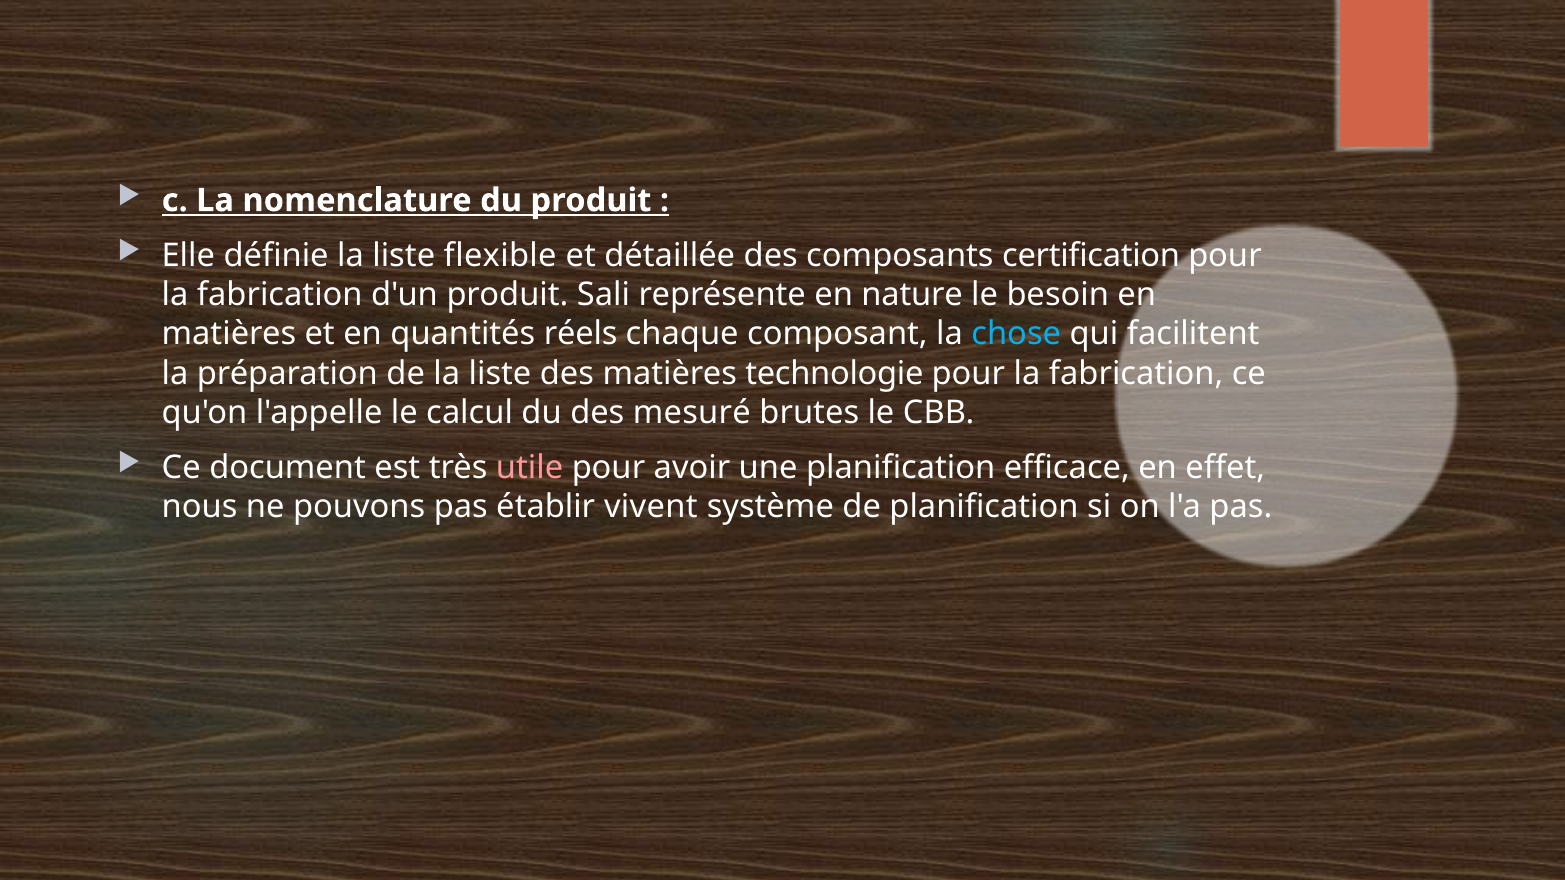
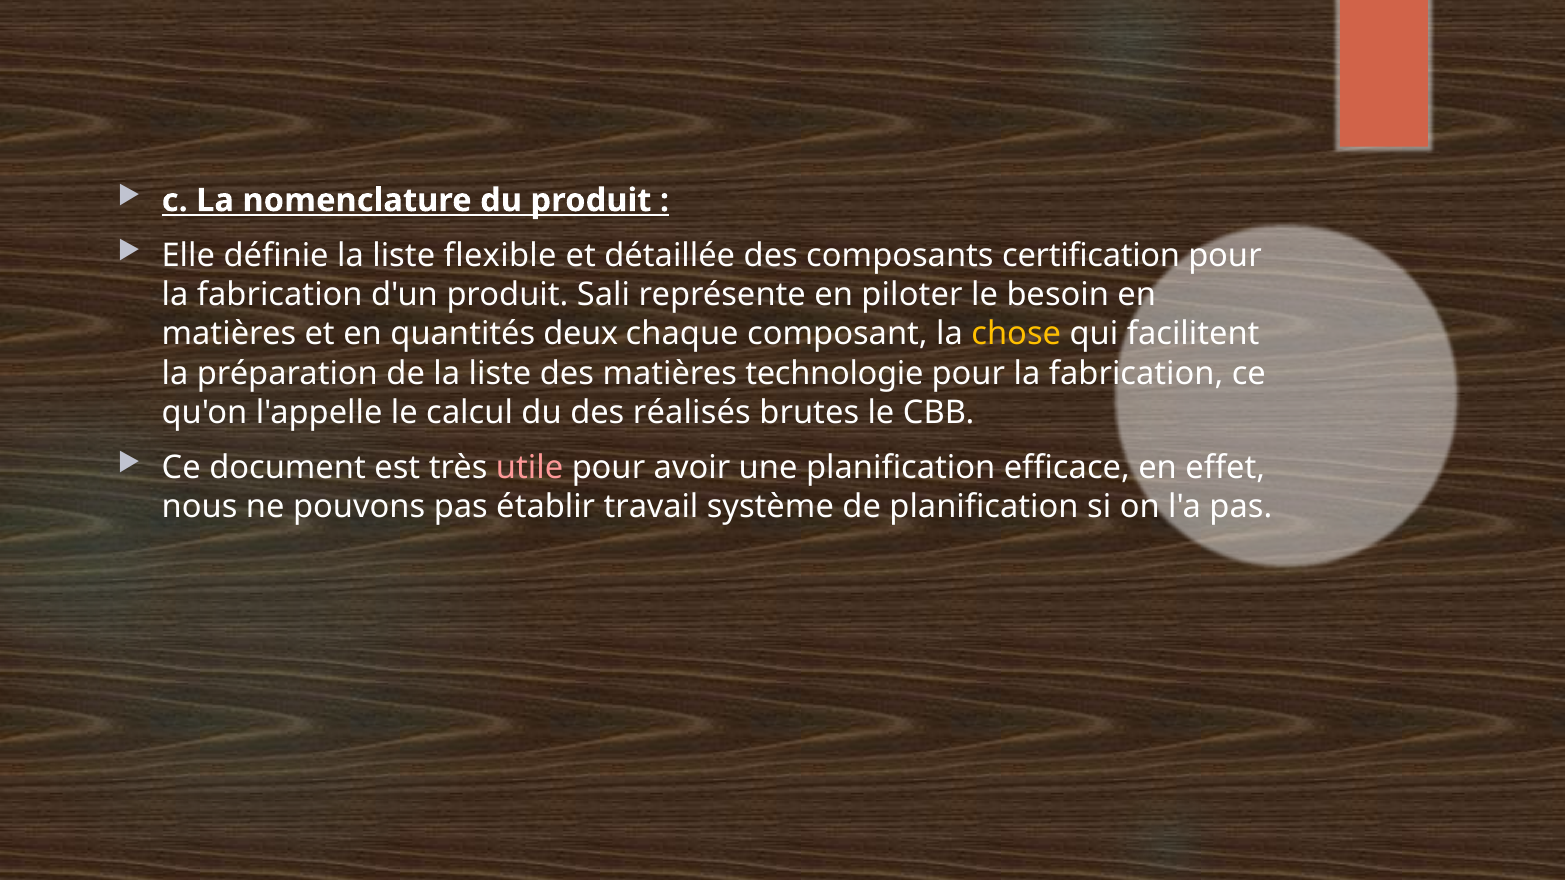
nature: nature -> piloter
réels: réels -> deux
chose colour: light blue -> yellow
mesuré: mesuré -> réalisés
vivent: vivent -> travail
